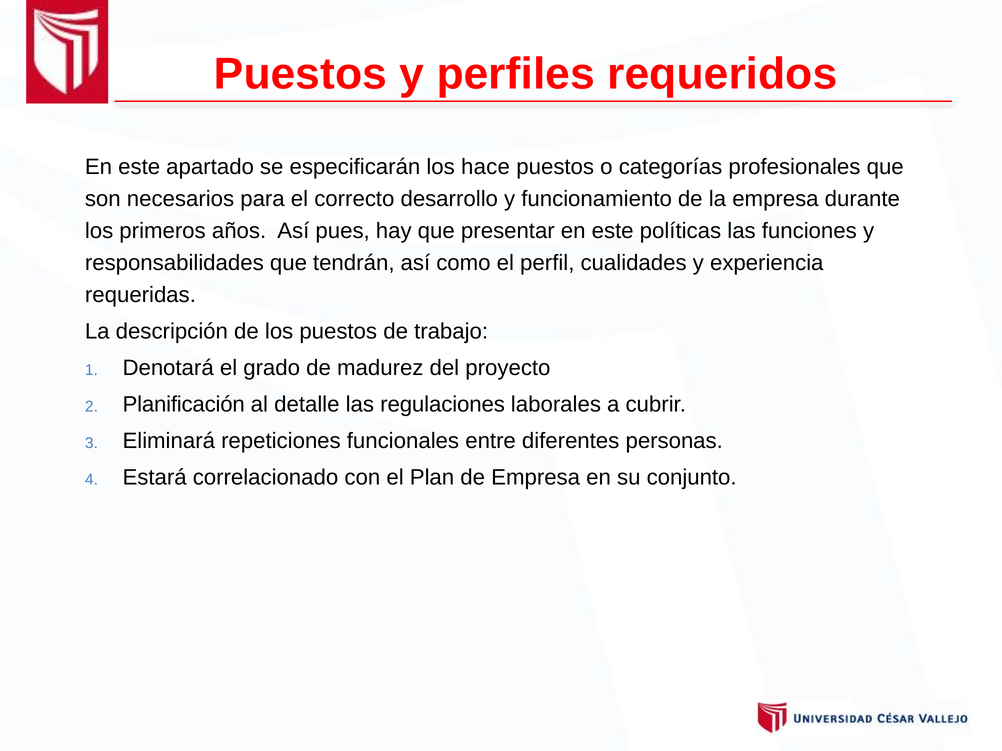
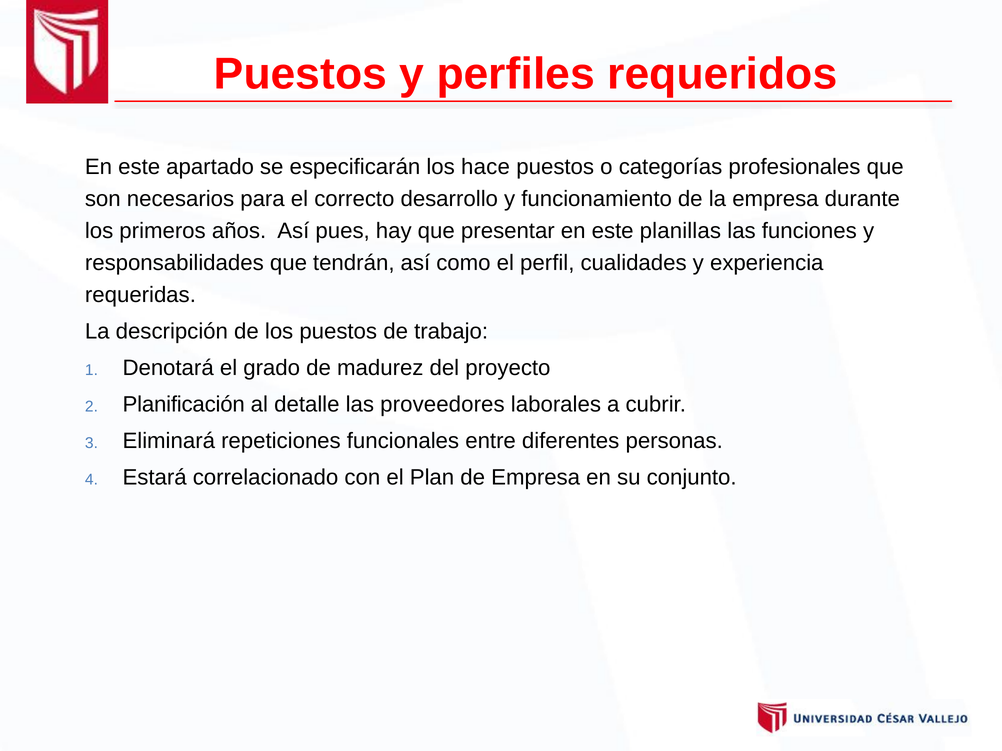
políticas: políticas -> planillas
regulaciones: regulaciones -> proveedores
